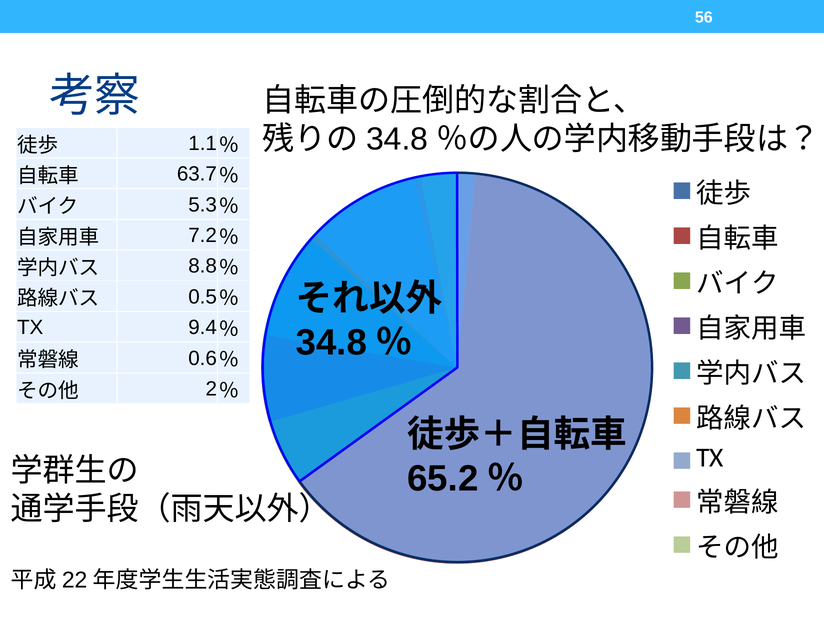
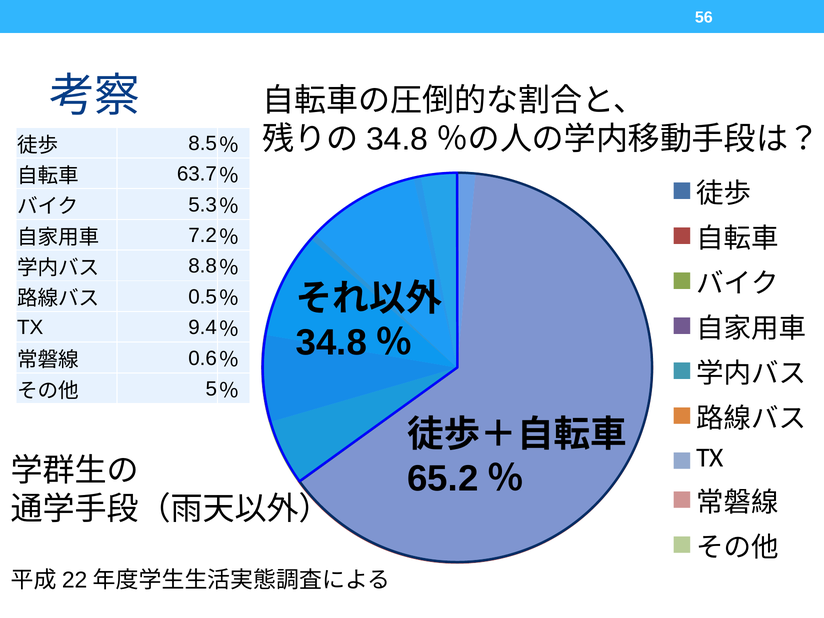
1.1: 1.1 -> 8.5
2: 2 -> 5
